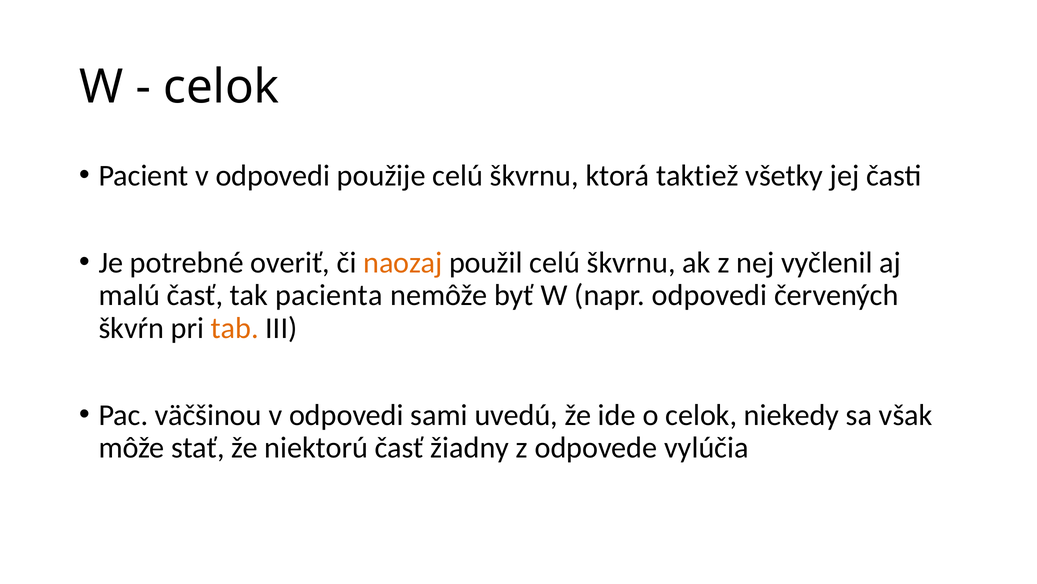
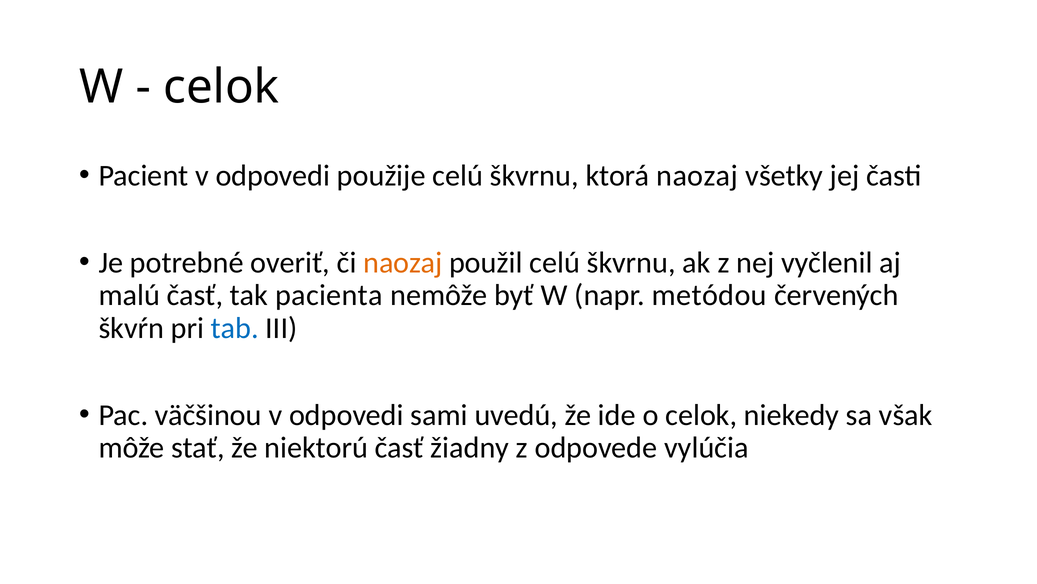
ktorá taktiež: taktiež -> naozaj
napr odpovedi: odpovedi -> metódou
tab colour: orange -> blue
